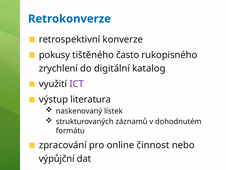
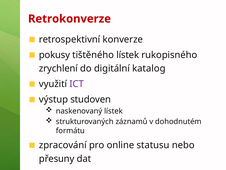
Retrokonverze colour: blue -> red
tištěného často: často -> lístek
literatura: literatura -> studoven
činnost: činnost -> statusu
výpůjční: výpůjční -> přesuny
